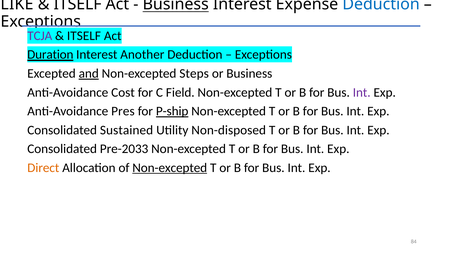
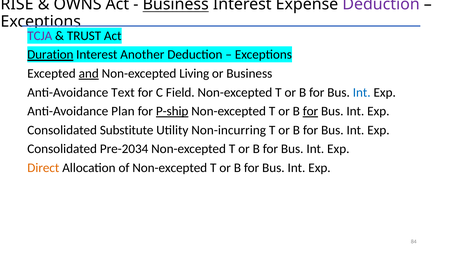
LIKE: LIKE -> RISE
ITSELF at (78, 4): ITSELF -> OWNS
Deduction at (381, 4) colour: blue -> purple
ITSELF at (84, 36): ITSELF -> TRUST
Steps: Steps -> Living
Cost: Cost -> Text
Int at (362, 93) colour: purple -> blue
Pres: Pres -> Plan
for at (310, 112) underline: none -> present
Sustained: Sustained -> Substitute
Non-disposed: Non-disposed -> Non-incurring
Pre-2033: Pre-2033 -> Pre-2034
Non-excepted at (170, 168) underline: present -> none
